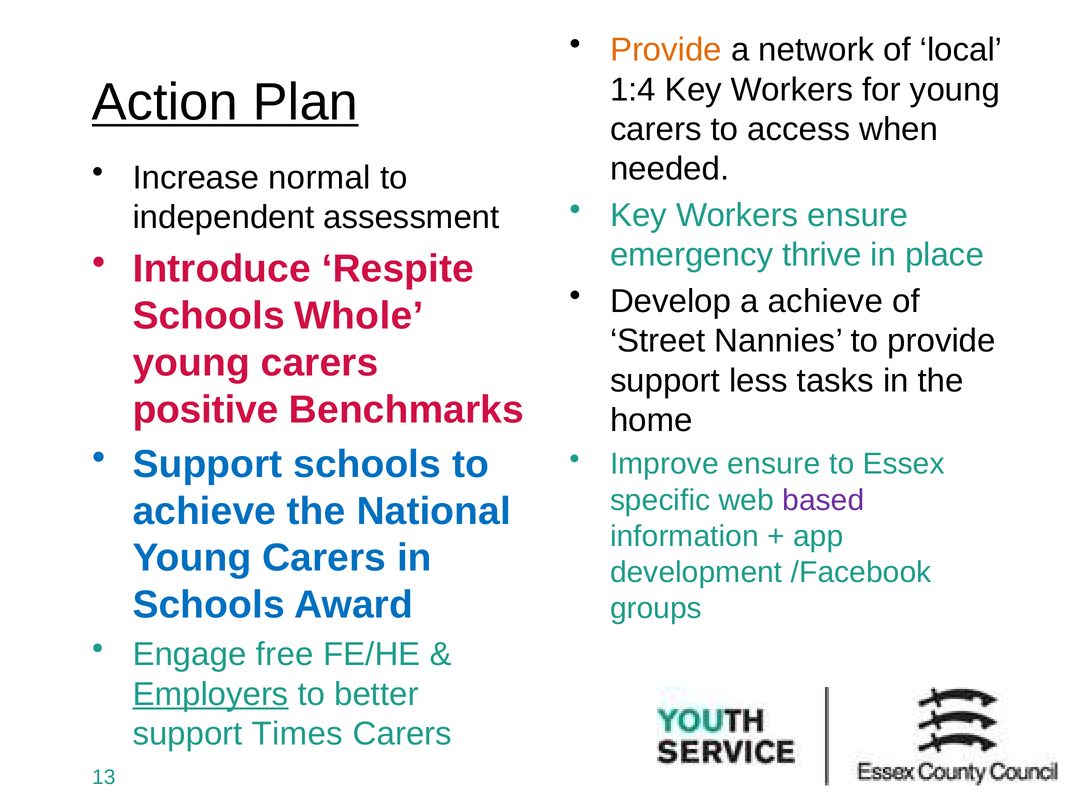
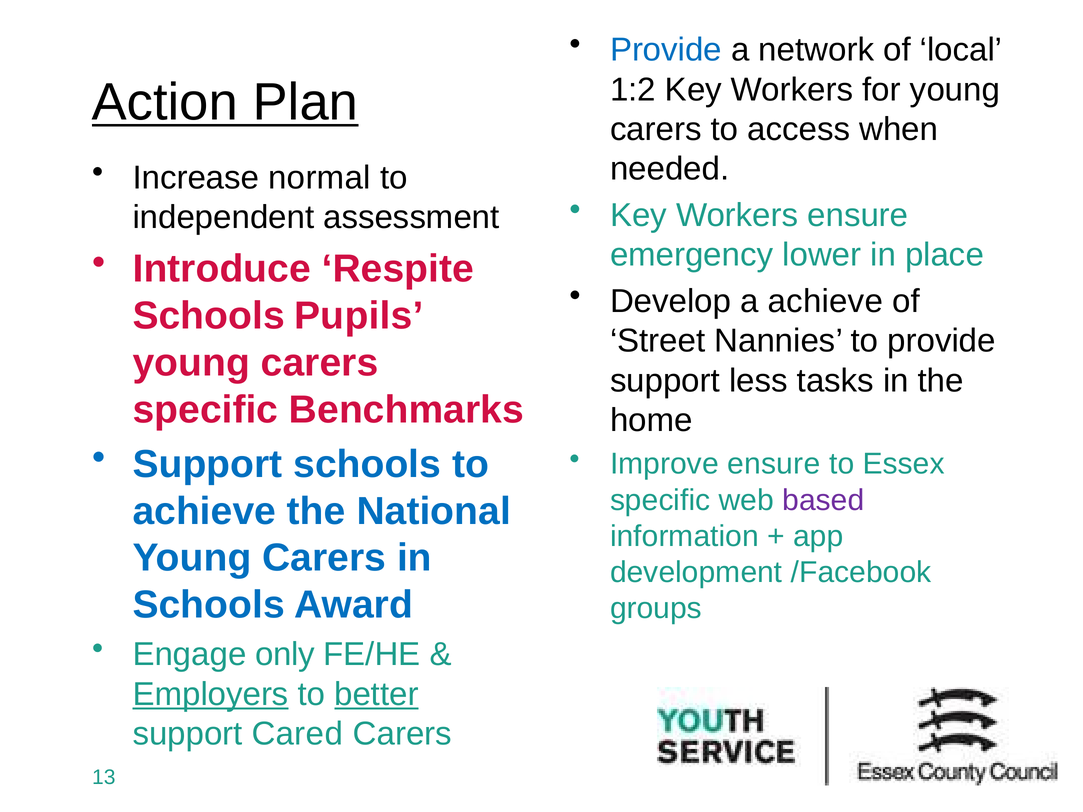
Provide at (666, 50) colour: orange -> blue
1:4: 1:4 -> 1:2
thrive: thrive -> lower
Whole: Whole -> Pupils
positive at (206, 410): positive -> specific
free: free -> only
better underline: none -> present
Times: Times -> Cared
